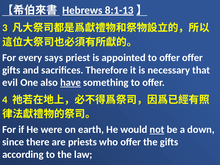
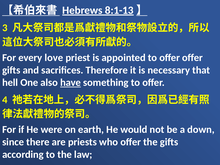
says: says -> love
evil: evil -> hell
not underline: present -> none
